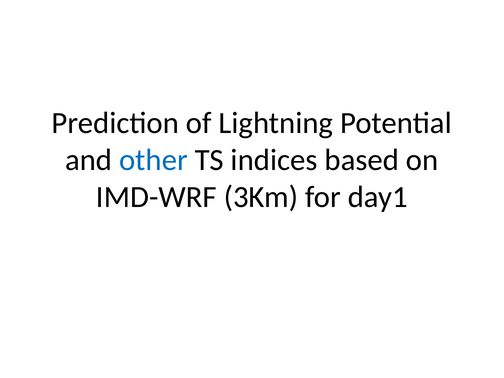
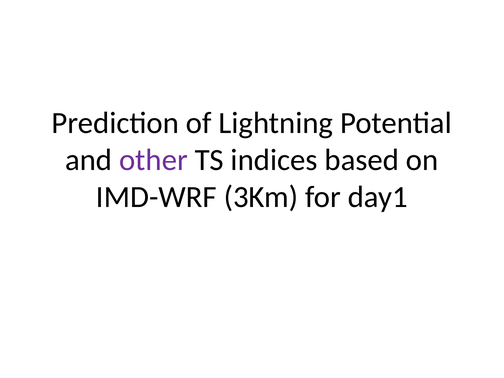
other colour: blue -> purple
